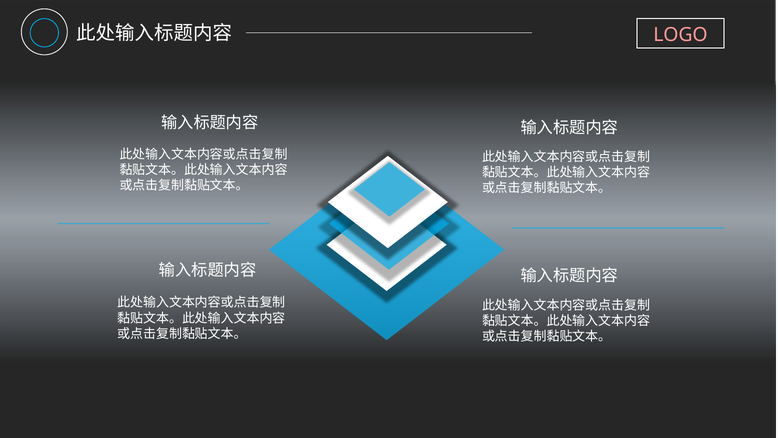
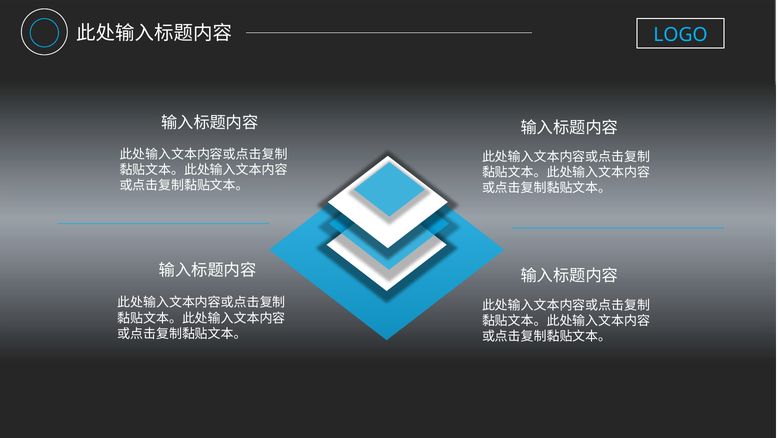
LOGO colour: pink -> light blue
